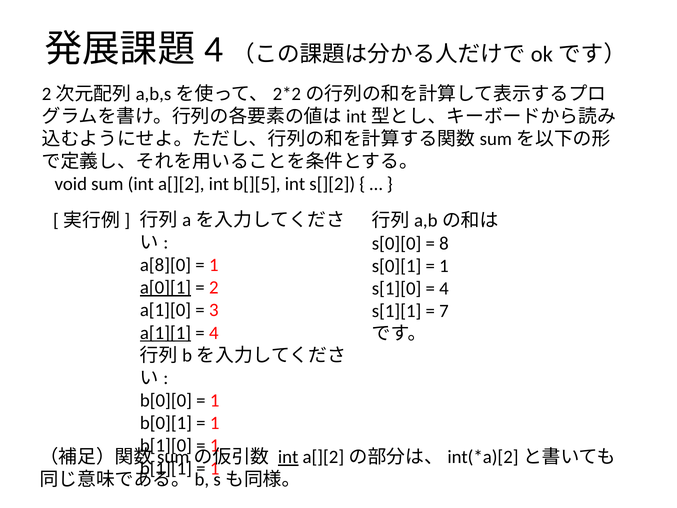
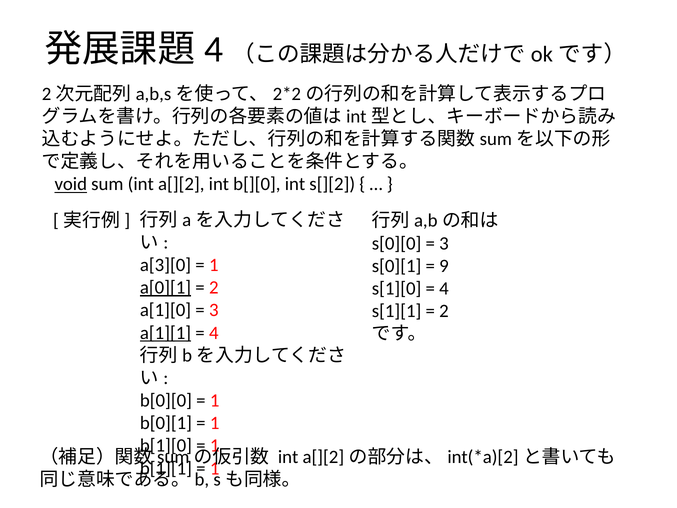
void underline: none -> present
b[][5: b[][5 -> b[][0
8 at (444, 243): 8 -> 3
a[8][0: a[8][0 -> a[3][0
1 at (444, 266): 1 -> 9
7 at (444, 311): 7 -> 2
int at (288, 457) underline: present -> none
